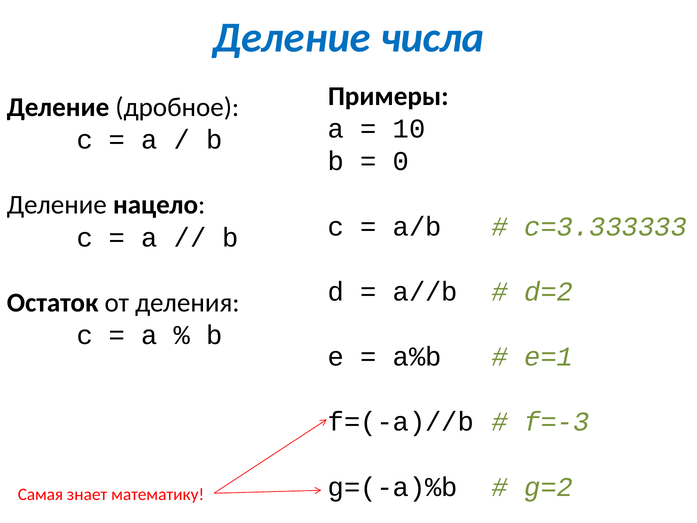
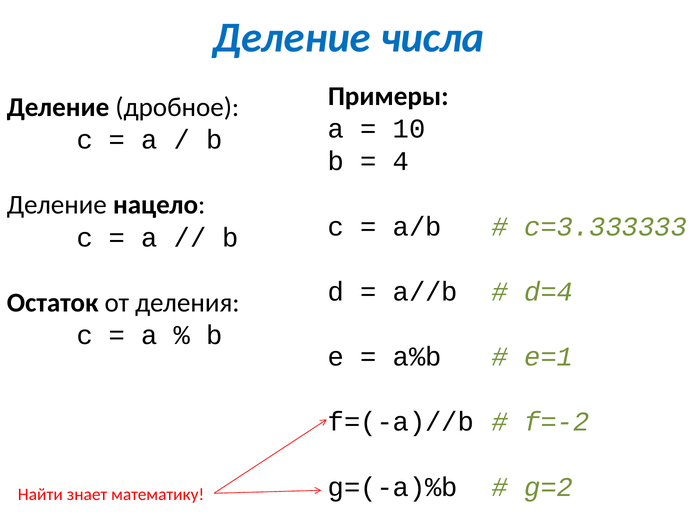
0: 0 -> 4
d=2: d=2 -> d=4
f=-3: f=-3 -> f=-2
Самая: Самая -> Найти
